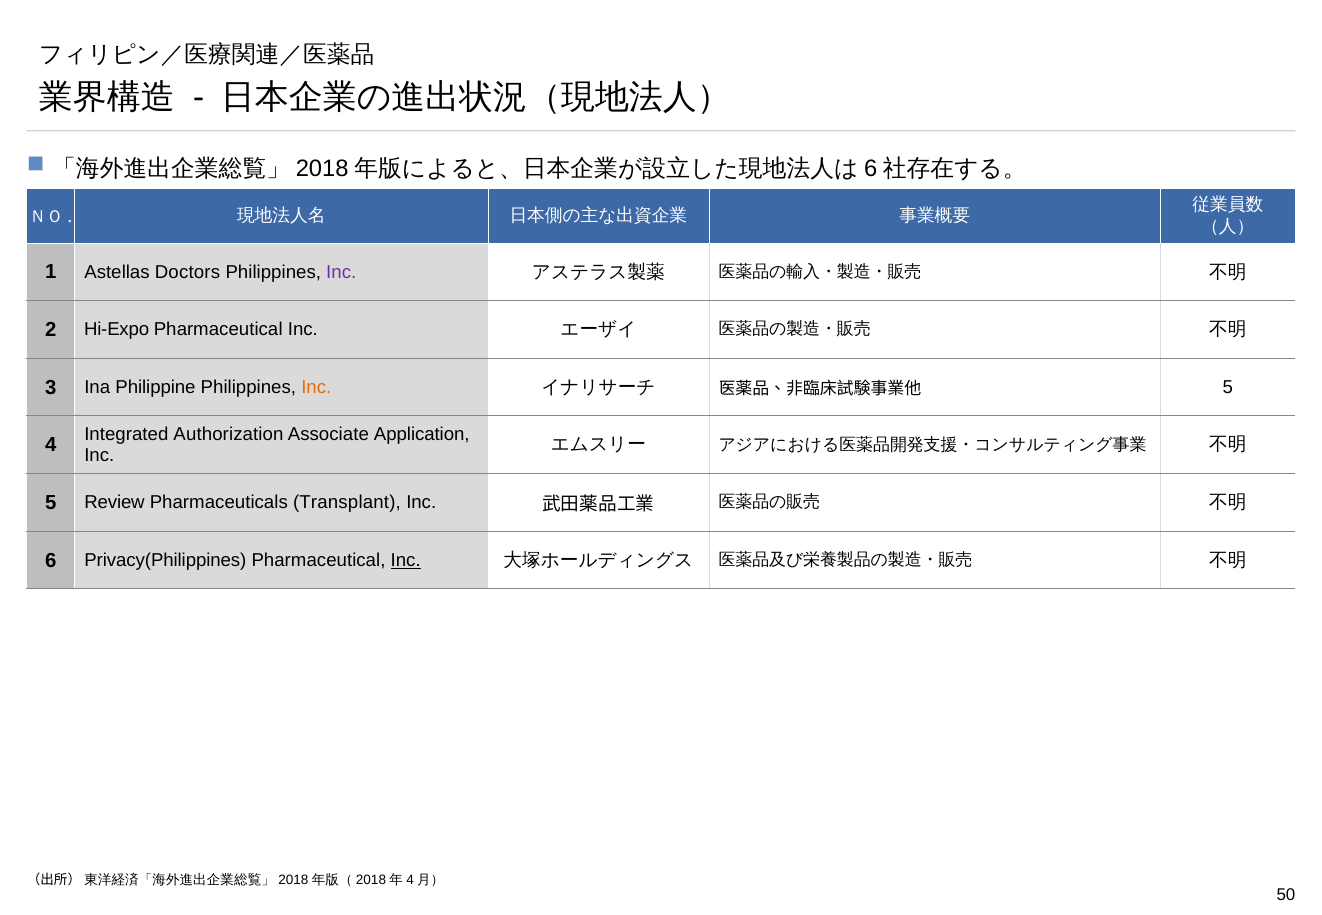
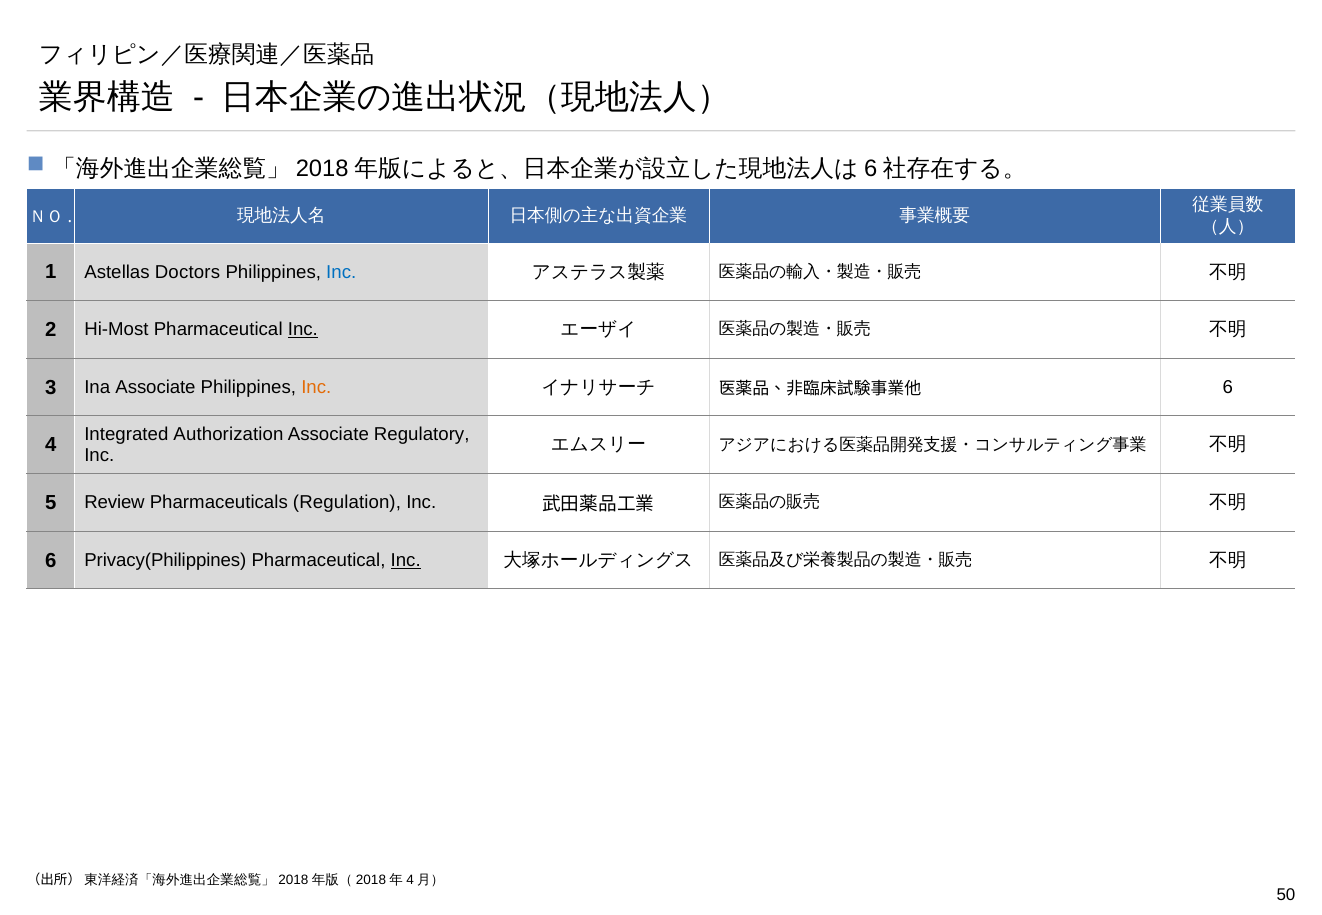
Inc at (341, 272) colour: purple -> blue
Hi-Expo: Hi-Expo -> Hi-Most
Inc at (303, 330) underline: none -> present
Ina Philippine: Philippine -> Associate
5 at (1228, 387): 5 -> 6
Application: Application -> Regulatory
Transplant: Transplant -> Regulation
